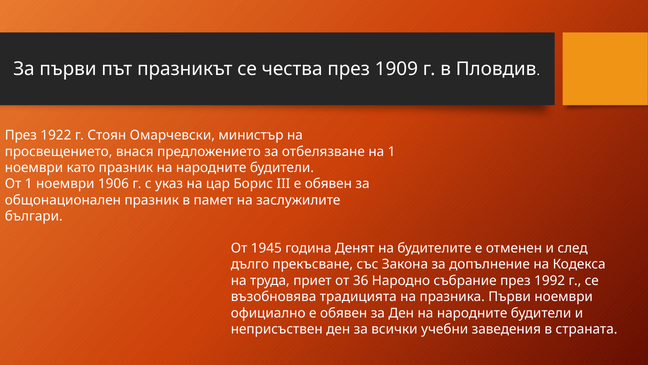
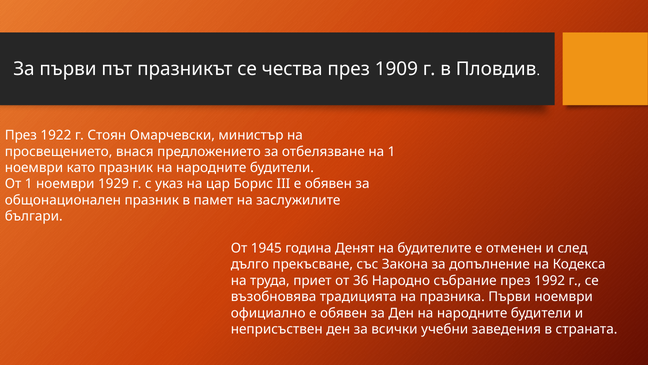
1906: 1906 -> 1929
